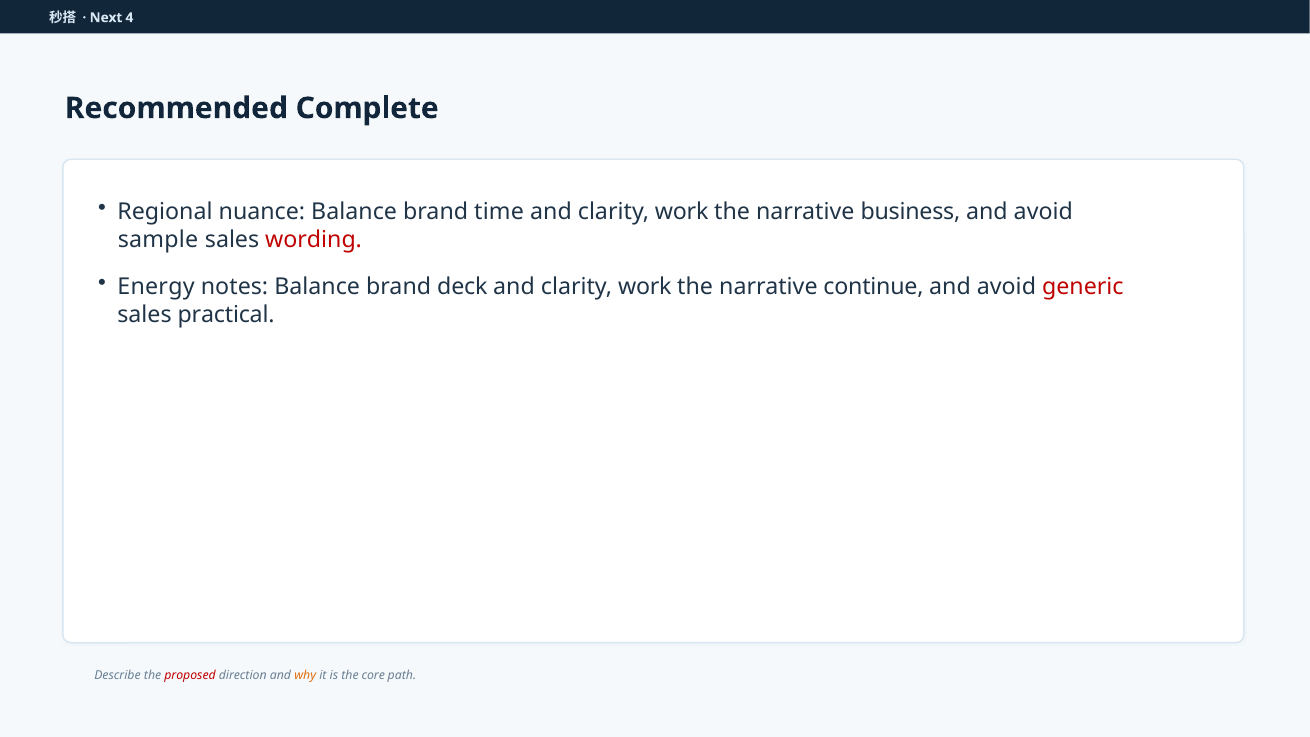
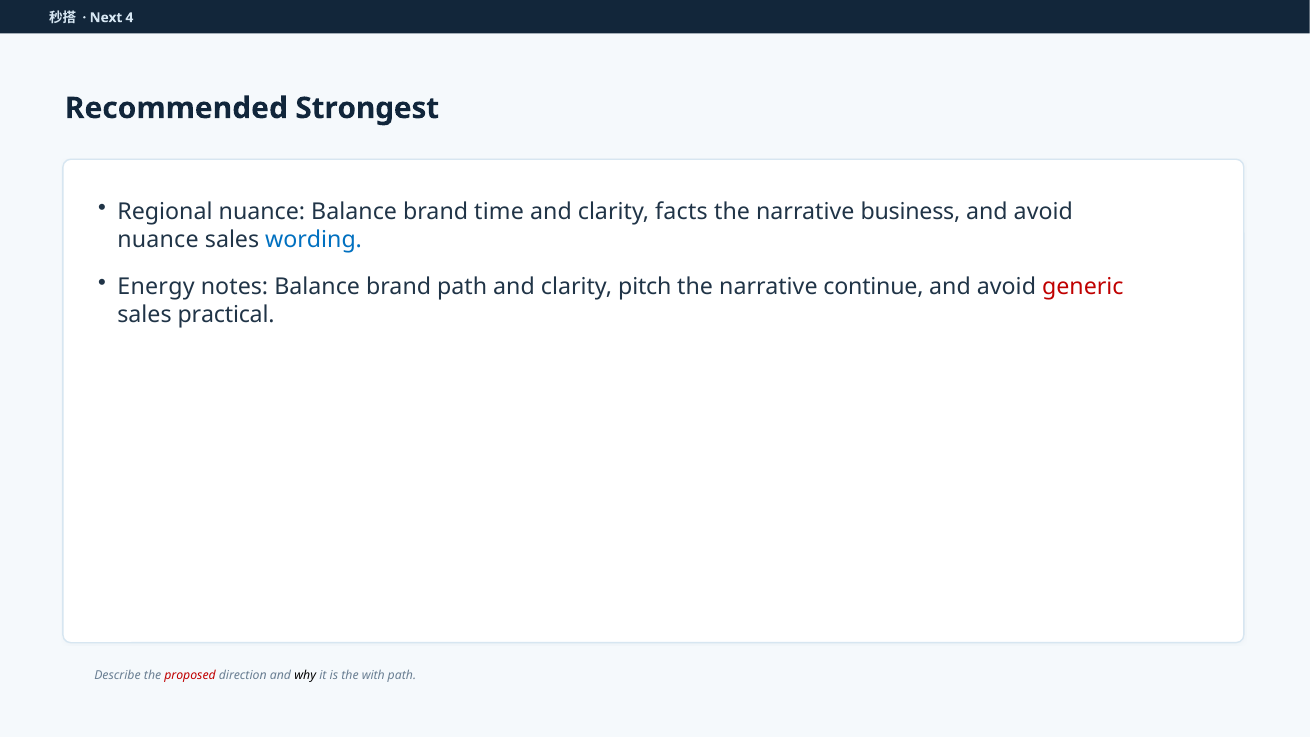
Complete: Complete -> Strongest
work at (682, 212): work -> facts
sample at (158, 240): sample -> nuance
wording colour: red -> blue
brand deck: deck -> path
work at (645, 287): work -> pitch
why colour: orange -> black
core: core -> with
